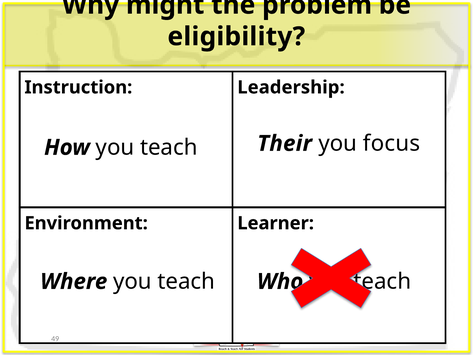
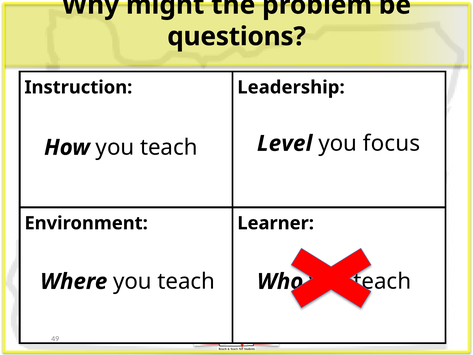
eligibility: eligibility -> questions
Their: Their -> Level
